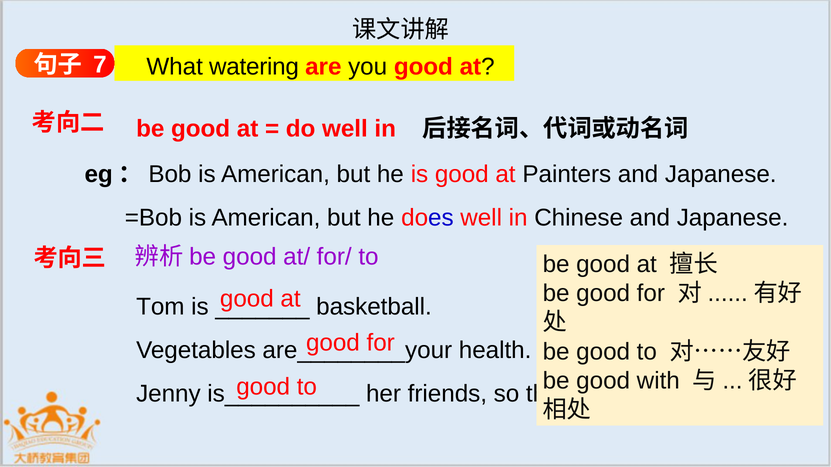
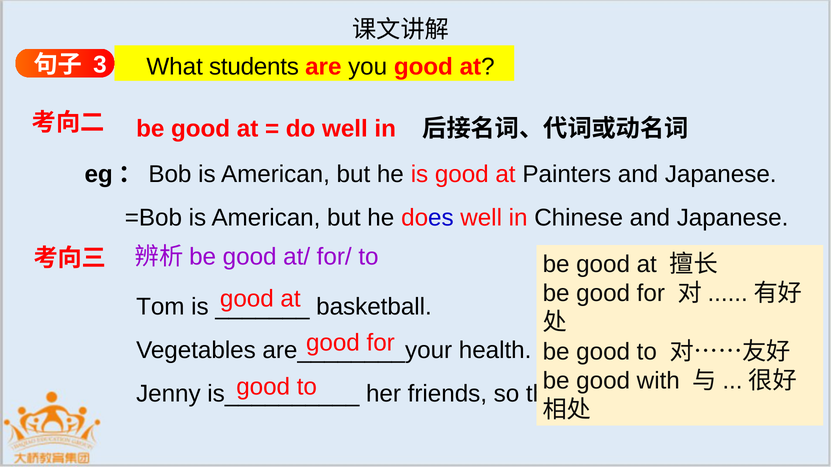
7: 7 -> 3
watering: watering -> students
